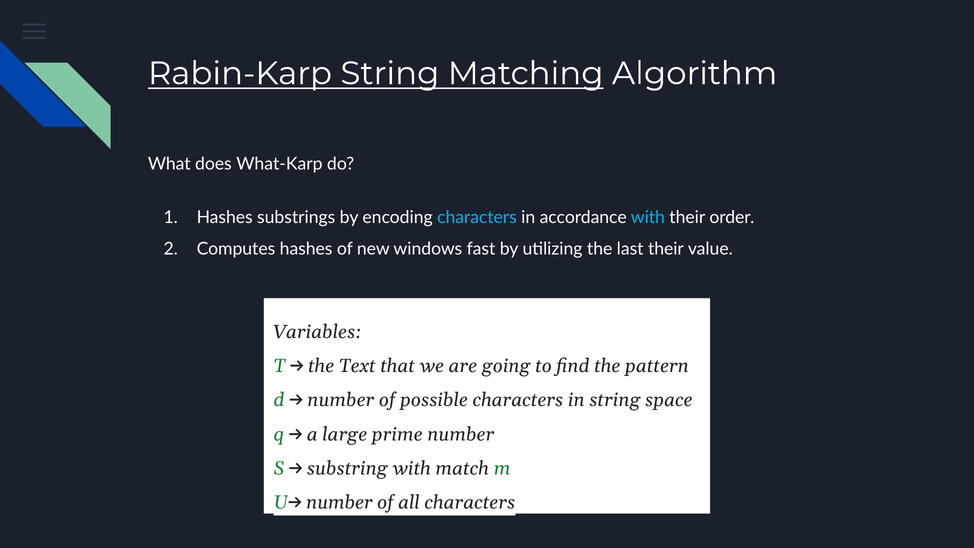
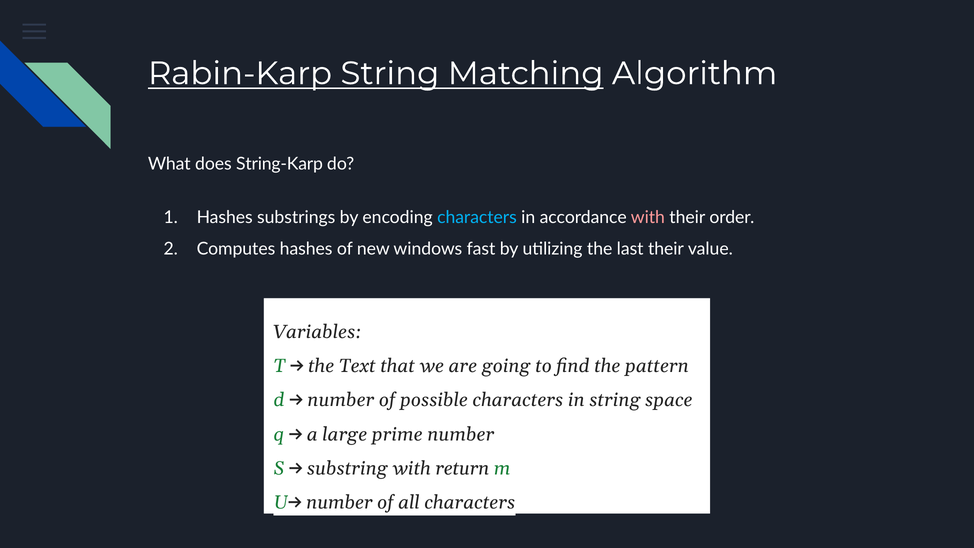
What-Karp: What-Karp -> String-Karp
with at (648, 217) colour: light blue -> pink
match: match -> return
